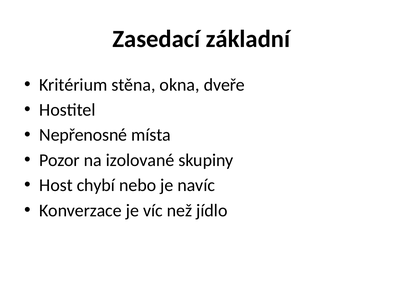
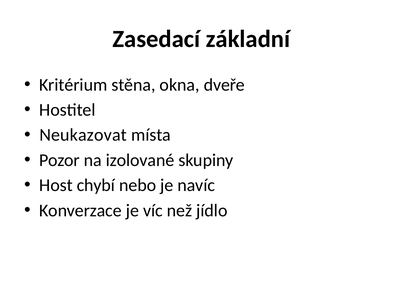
Nepřenosné: Nepřenosné -> Neukazovat
